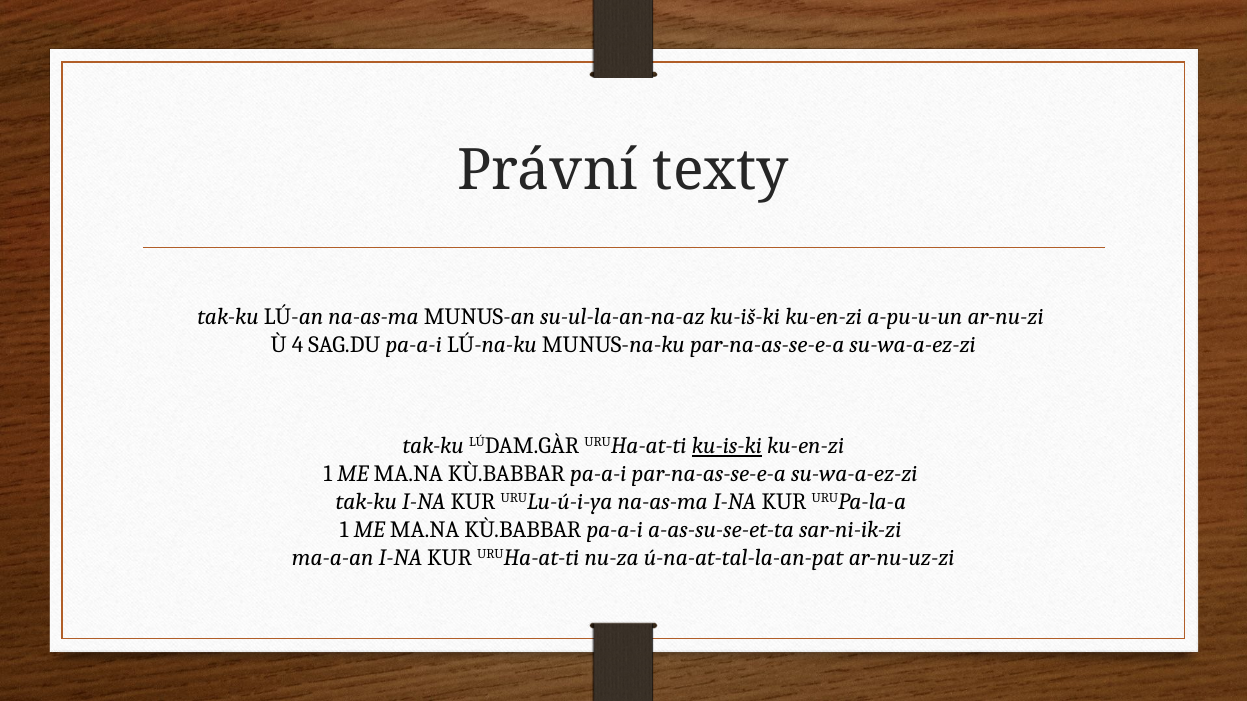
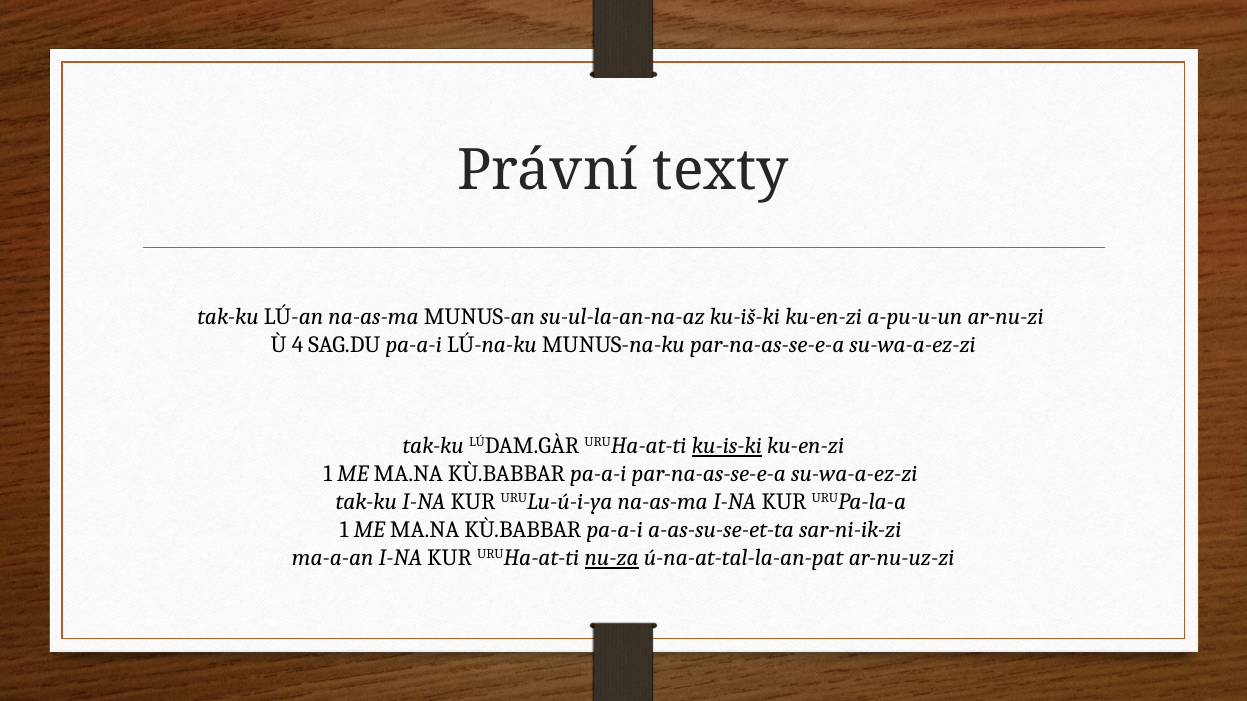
nu-za underline: none -> present
